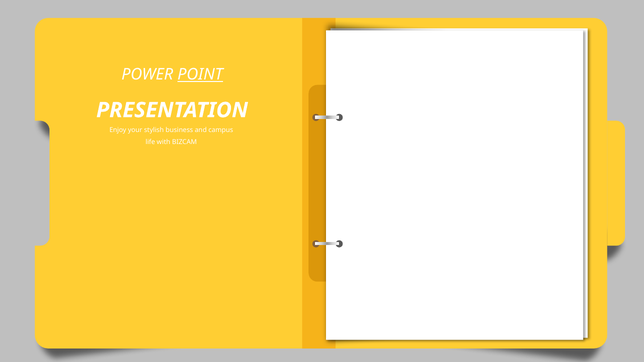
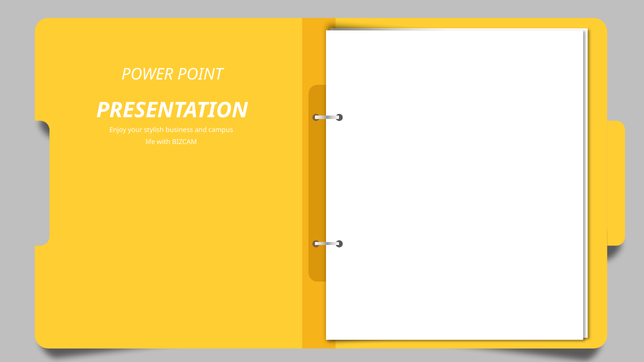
POINT underline: present -> none
